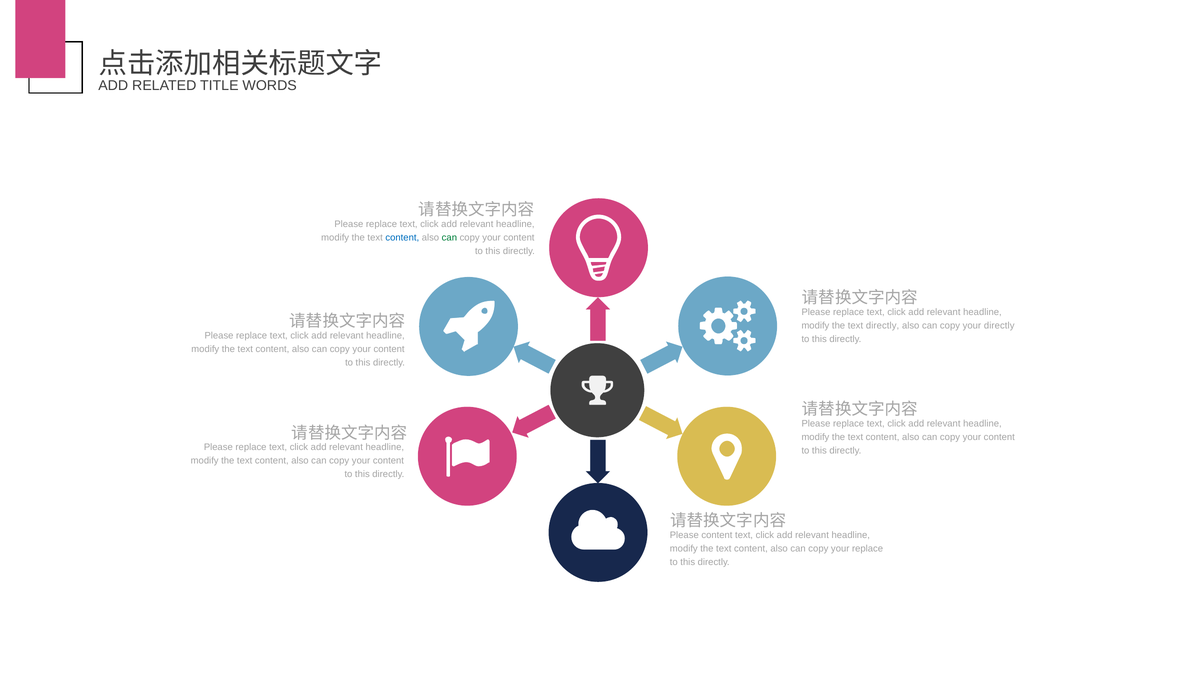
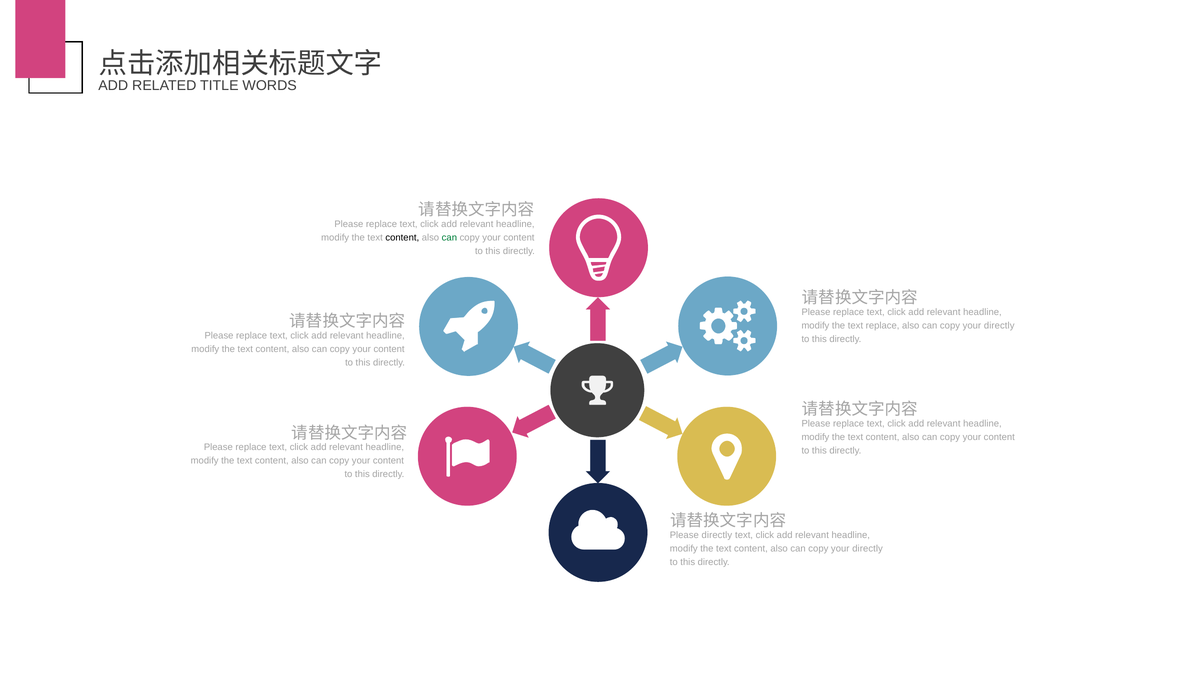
content at (402, 237) colour: blue -> black
text directly: directly -> replace
Please content: content -> directly
replace at (868, 548): replace -> directly
